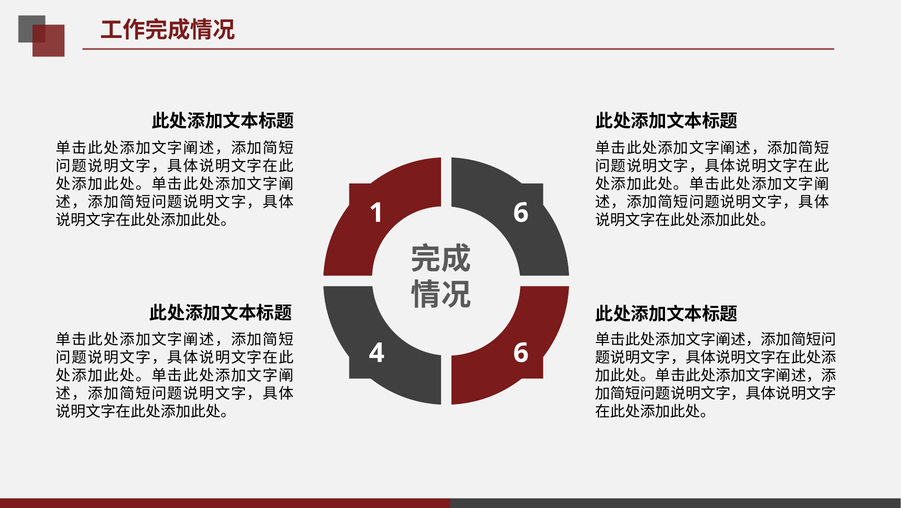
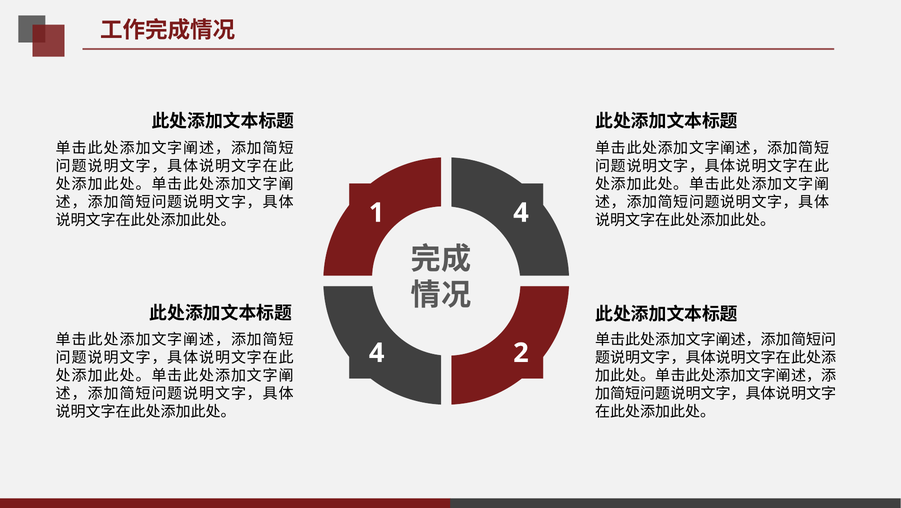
1 6: 6 -> 4
4 6: 6 -> 2
